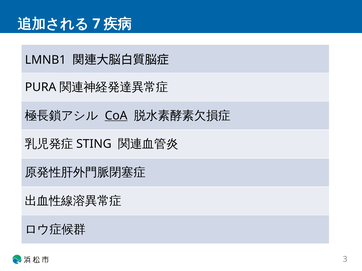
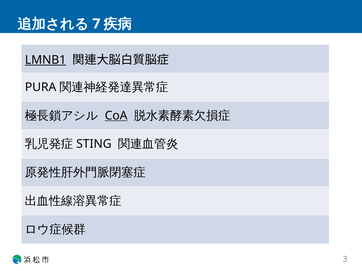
LMNB1 underline: none -> present
